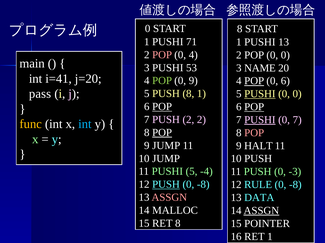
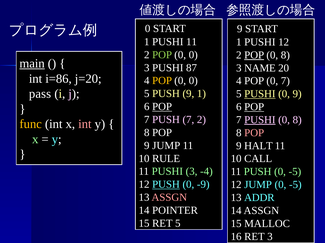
8 at (240, 29): 8 -> 9
PUSHI 71: 71 -> 11
PUSHI 13: 13 -> 12
POP at (162, 55) colour: pink -> light green
4 at (193, 55): 4 -> 0
POP at (254, 55) underline: none -> present
0 at (285, 55): 0 -> 8
main underline: none -> present
53: 53 -> 87
i=41: i=41 -> i=86
POP at (162, 81) colour: light green -> yellow
9 at (193, 81): 9 -> 0
POP at (254, 81) underline: present -> none
6 at (285, 81): 6 -> 7
PUSH 8: 8 -> 9
0 at (297, 94): 0 -> 9
PUSH 2: 2 -> 7
7 at (297, 120): 7 -> 8
int at (85, 124) colour: light blue -> pink
POP at (162, 133) underline: present -> none
10 JUMP: JUMP -> RULE
10 PUSH: PUSH -> CALL
PUSHI 5: 5 -> 3
PUSH 0 -3: -3 -> -5
-8 at (203, 185): -8 -> -9
12 RULE: RULE -> JUMP
-8 at (295, 185): -8 -> -5
DATA: DATA -> ADDR
MALLOC: MALLOC -> POINTER
ASSGN at (261, 211) underline: present -> none
RET 8: 8 -> 5
POINTER: POINTER -> MALLOC
RET 1: 1 -> 3
